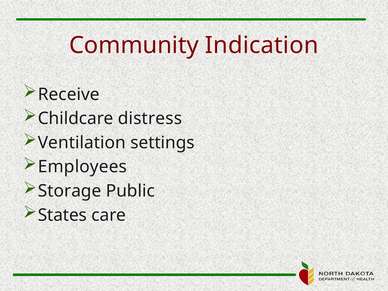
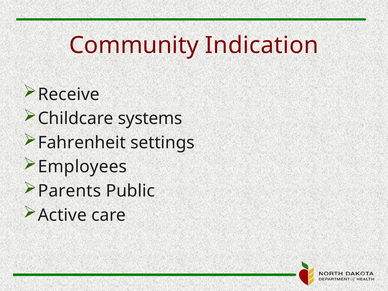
distress: distress -> systems
Ventilation: Ventilation -> Fahrenheit
Storage: Storage -> Parents
States: States -> Active
